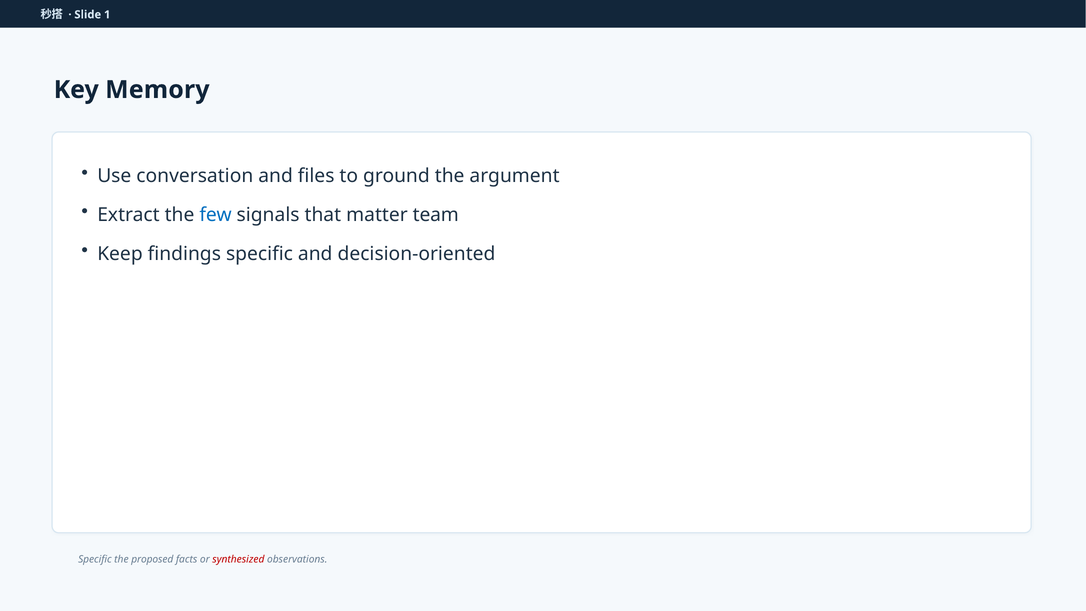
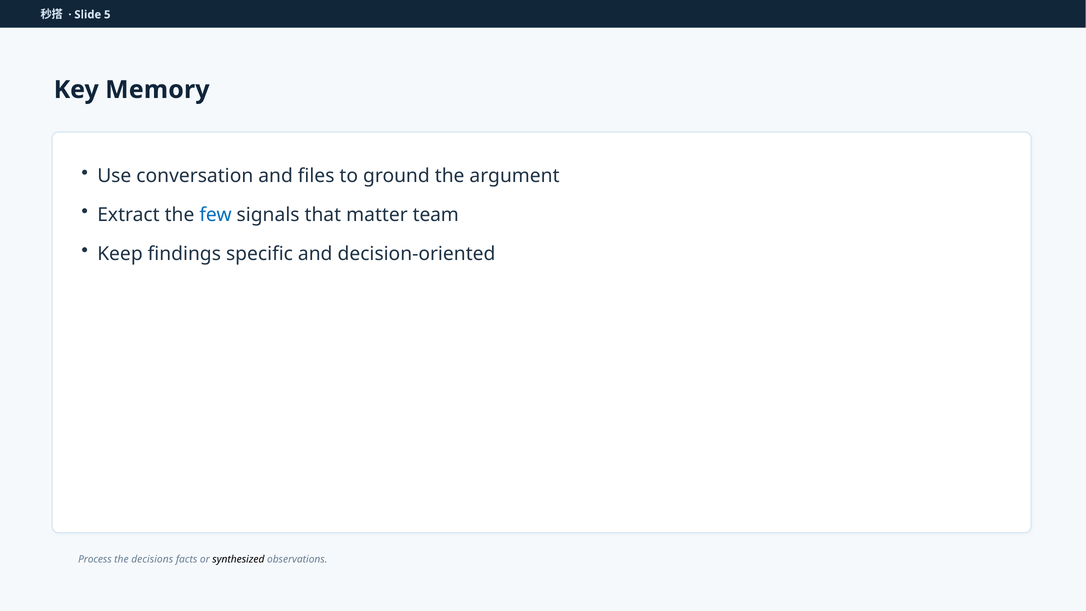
1: 1 -> 5
Specific at (95, 559): Specific -> Process
proposed: proposed -> decisions
synthesized colour: red -> black
